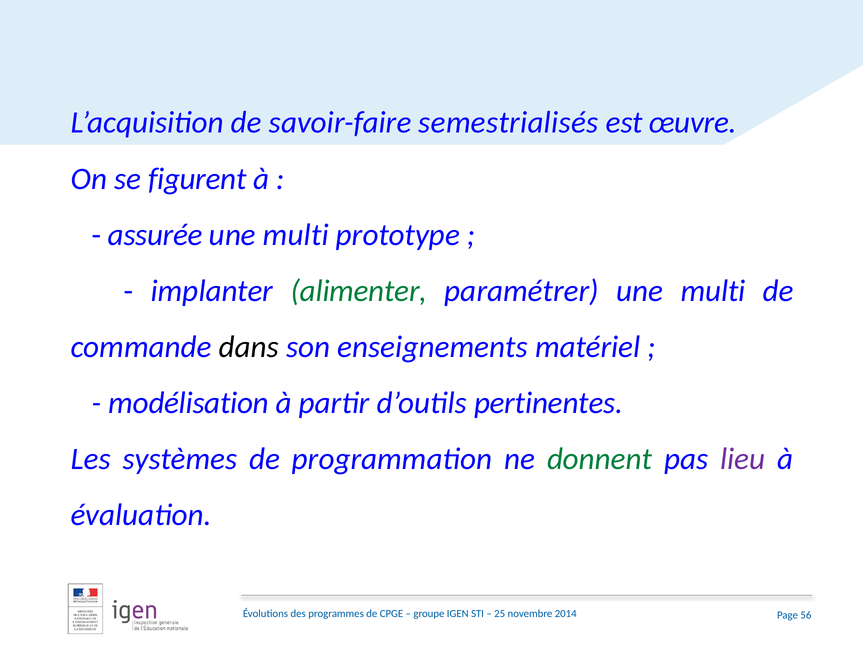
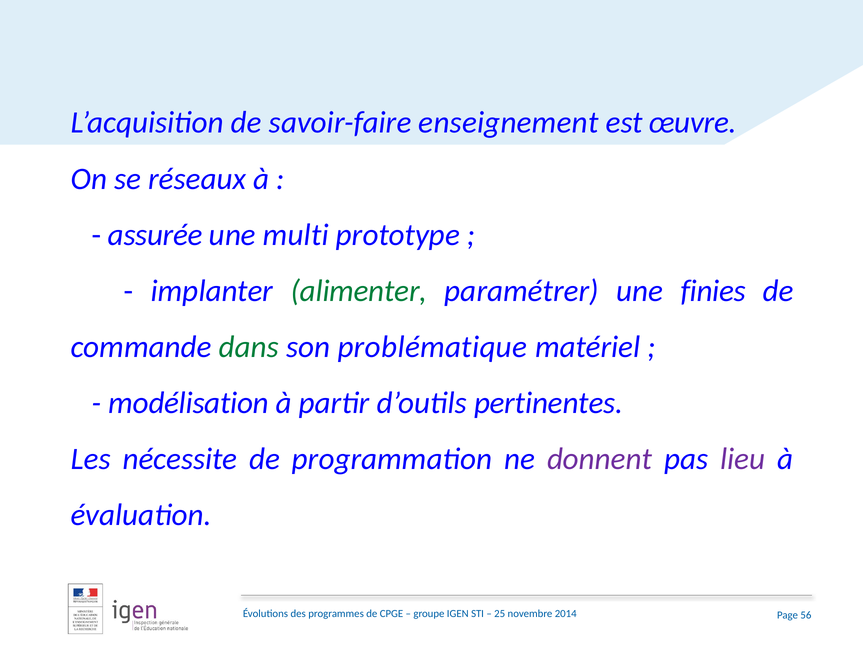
semestrialisés: semestrialisés -> enseignement
figurent: figurent -> réseaux
paramétrer une multi: multi -> finies
dans colour: black -> green
enseignements: enseignements -> problématique
systèmes: systèmes -> nécessite
donnent colour: green -> purple
